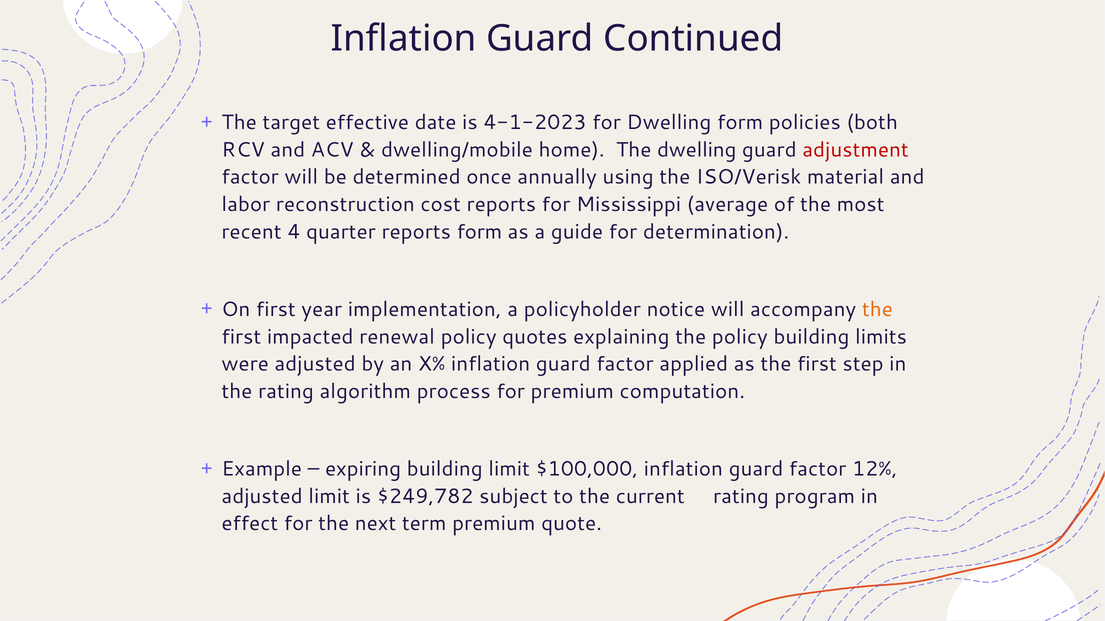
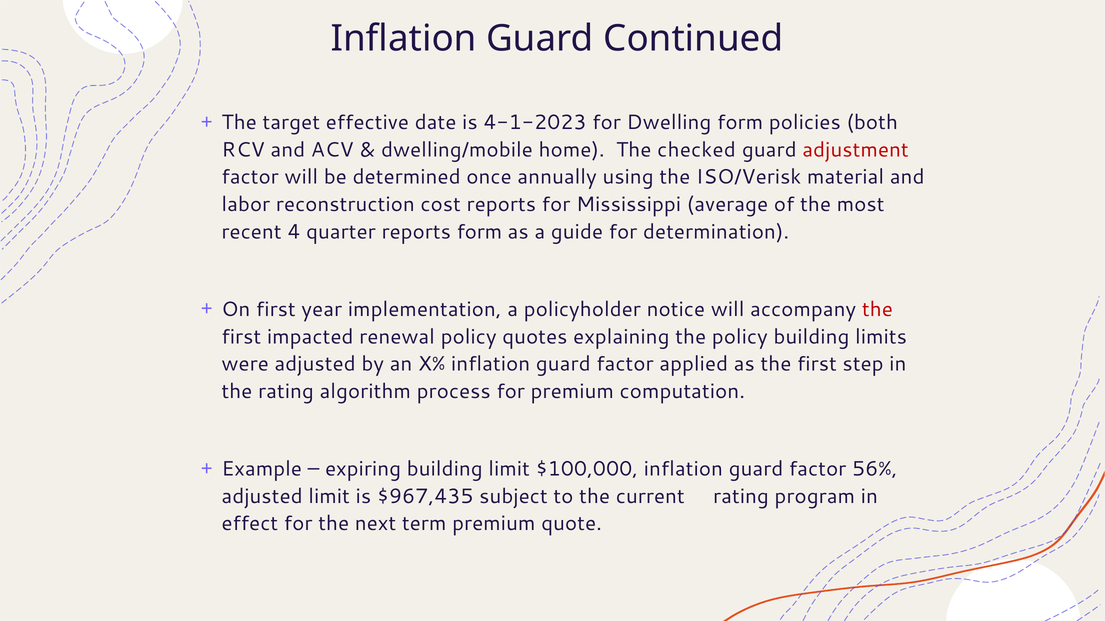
The dwelling: dwelling -> checked
the at (877, 310) colour: orange -> red
12%: 12% -> 56%
$249,782: $249,782 -> $967,435
